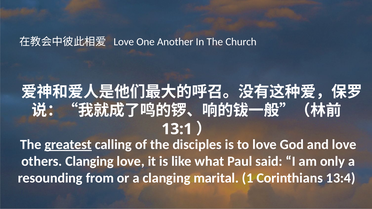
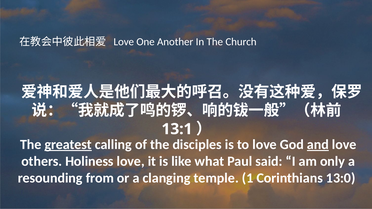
and underline: none -> present
others Clanging: Clanging -> Holiness
marital: marital -> temple
13:4: 13:4 -> 13:0
